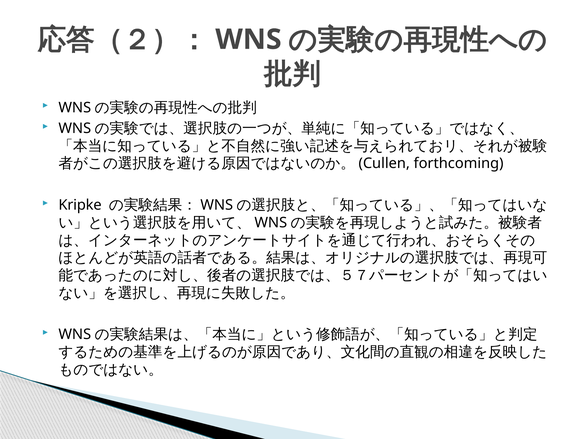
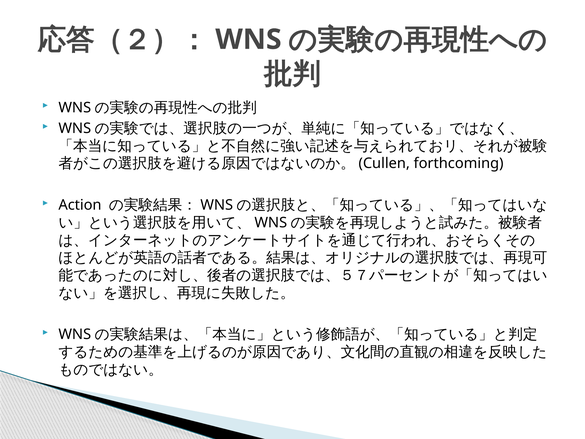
Kripke: Kripke -> Action
